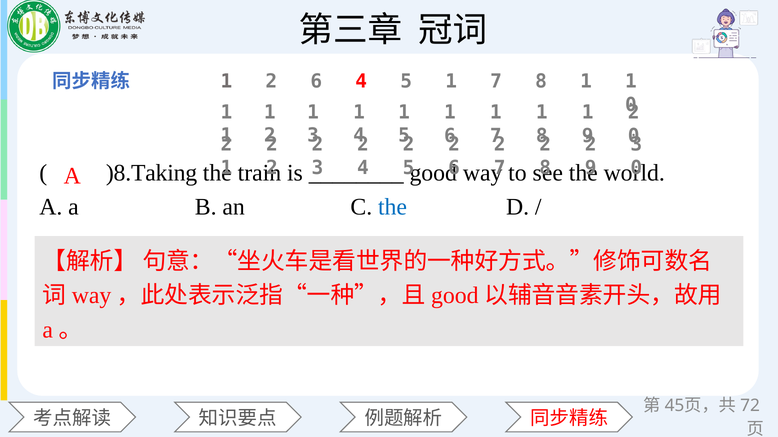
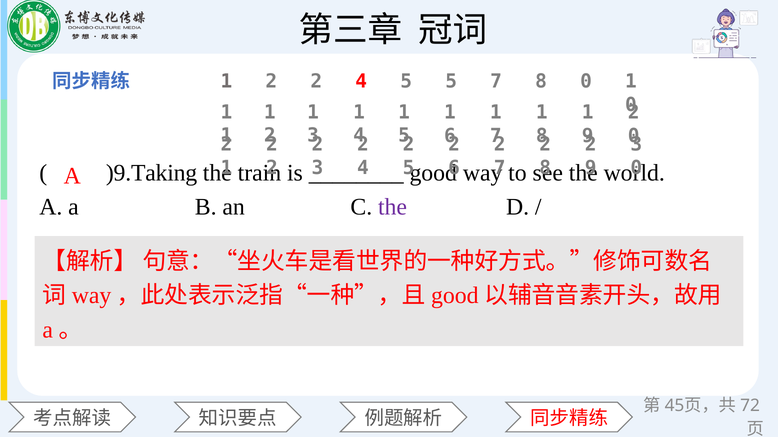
1 2 6: 6 -> 2
4 5 1: 1 -> 5
7 8 1: 1 -> 0
)8.Taking: )8.Taking -> )9.Taking
the at (393, 207) colour: blue -> purple
